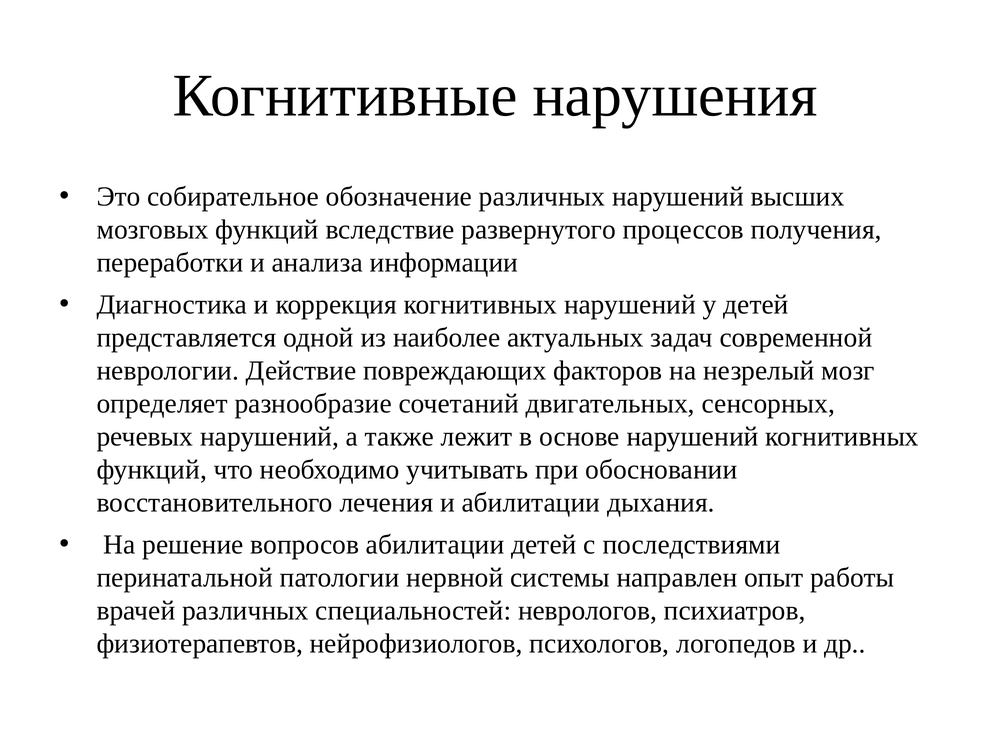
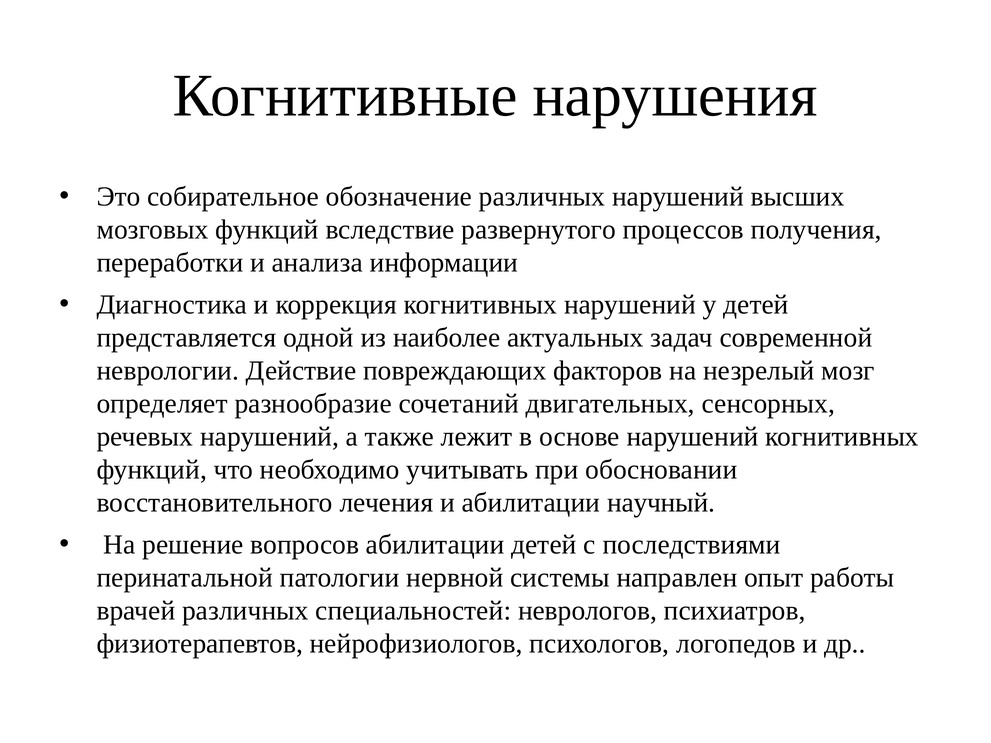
дыхания: дыхания -> научный
